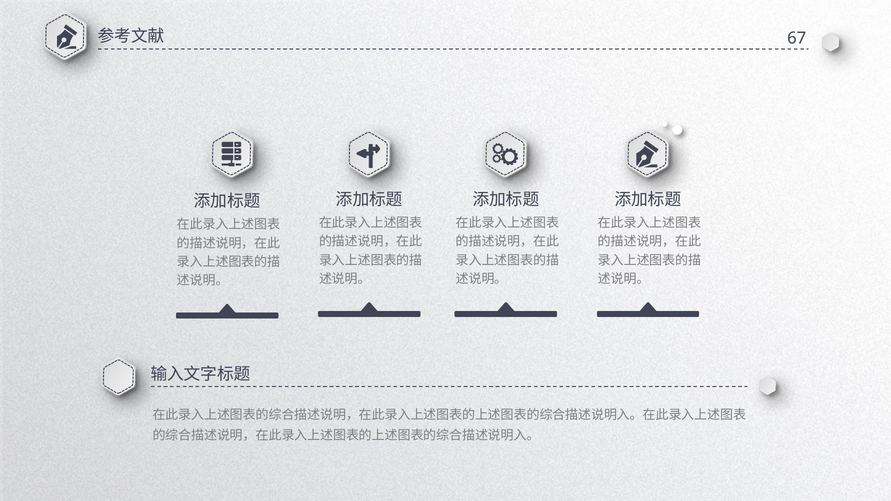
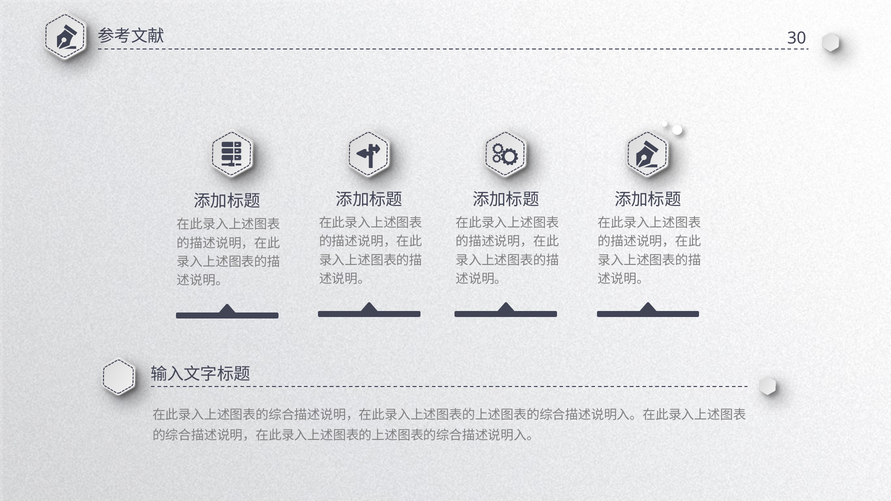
67: 67 -> 30
